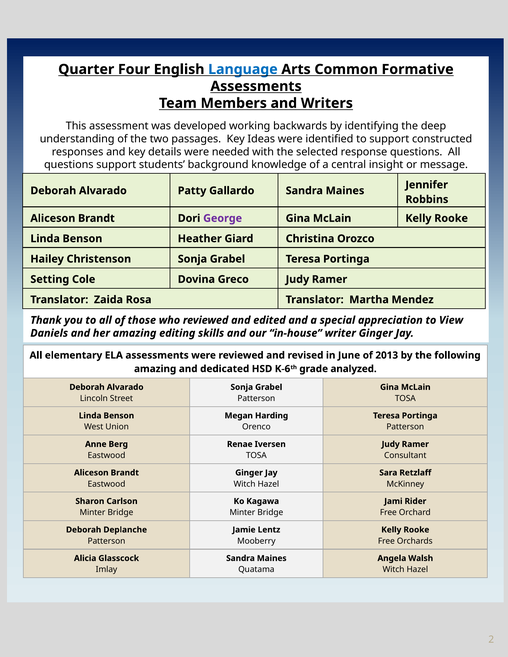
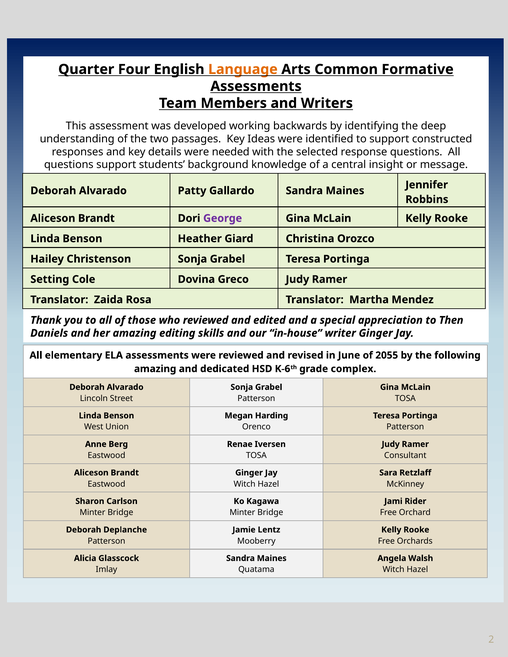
Language colour: blue -> orange
View: View -> Then
2013: 2013 -> 2055
analyzed: analyzed -> complex
